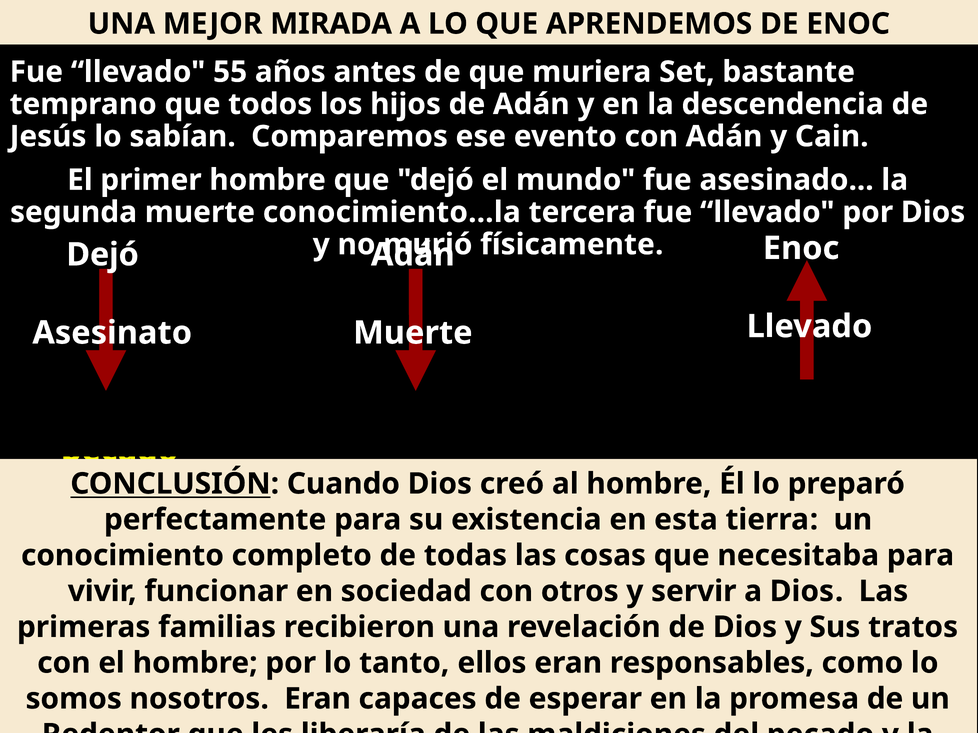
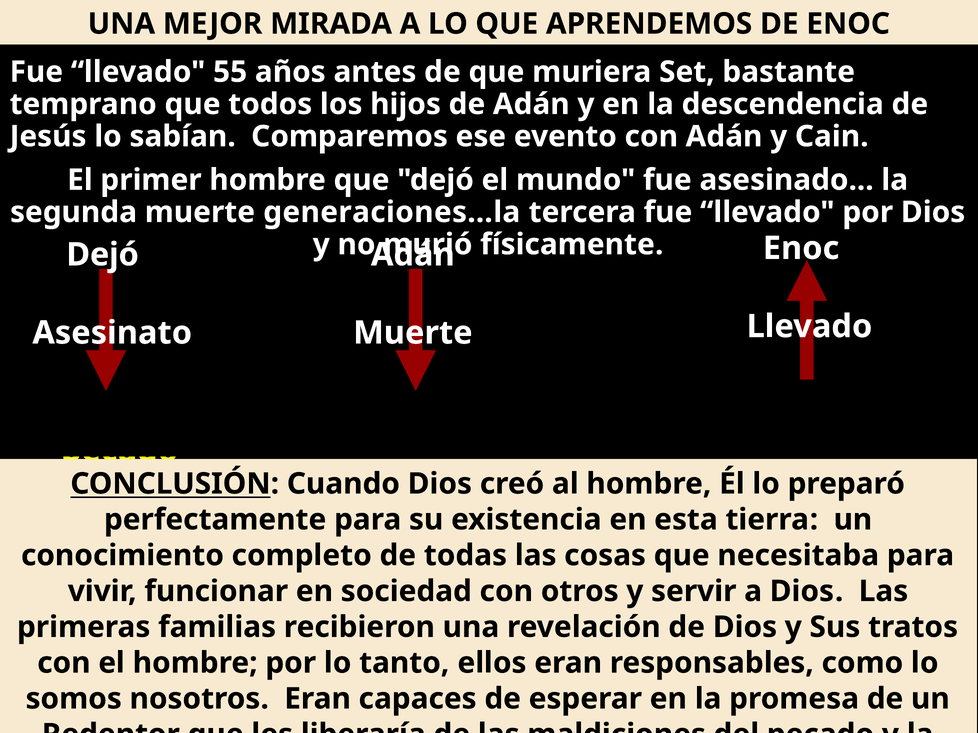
conocimiento…la: conocimiento…la -> generaciones…la
